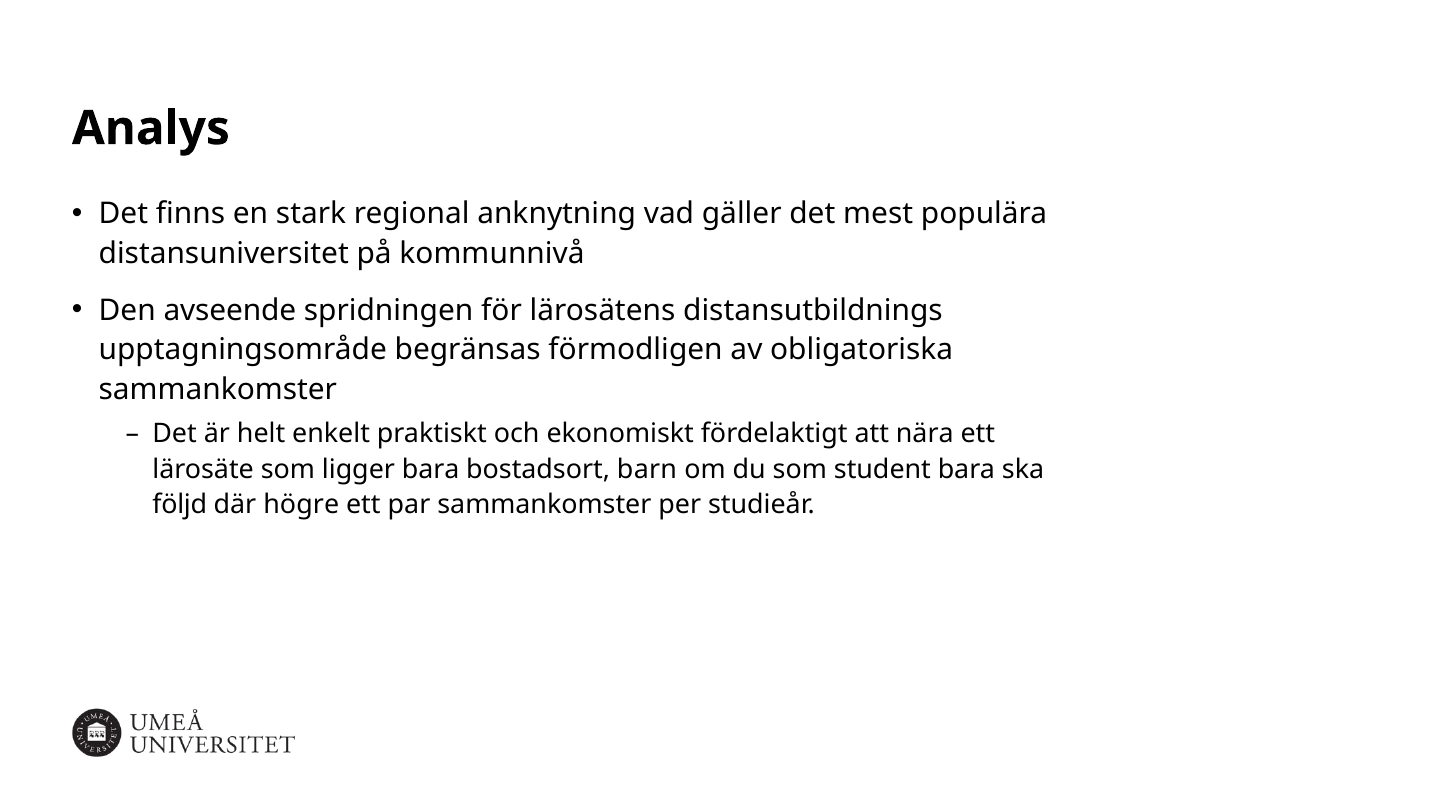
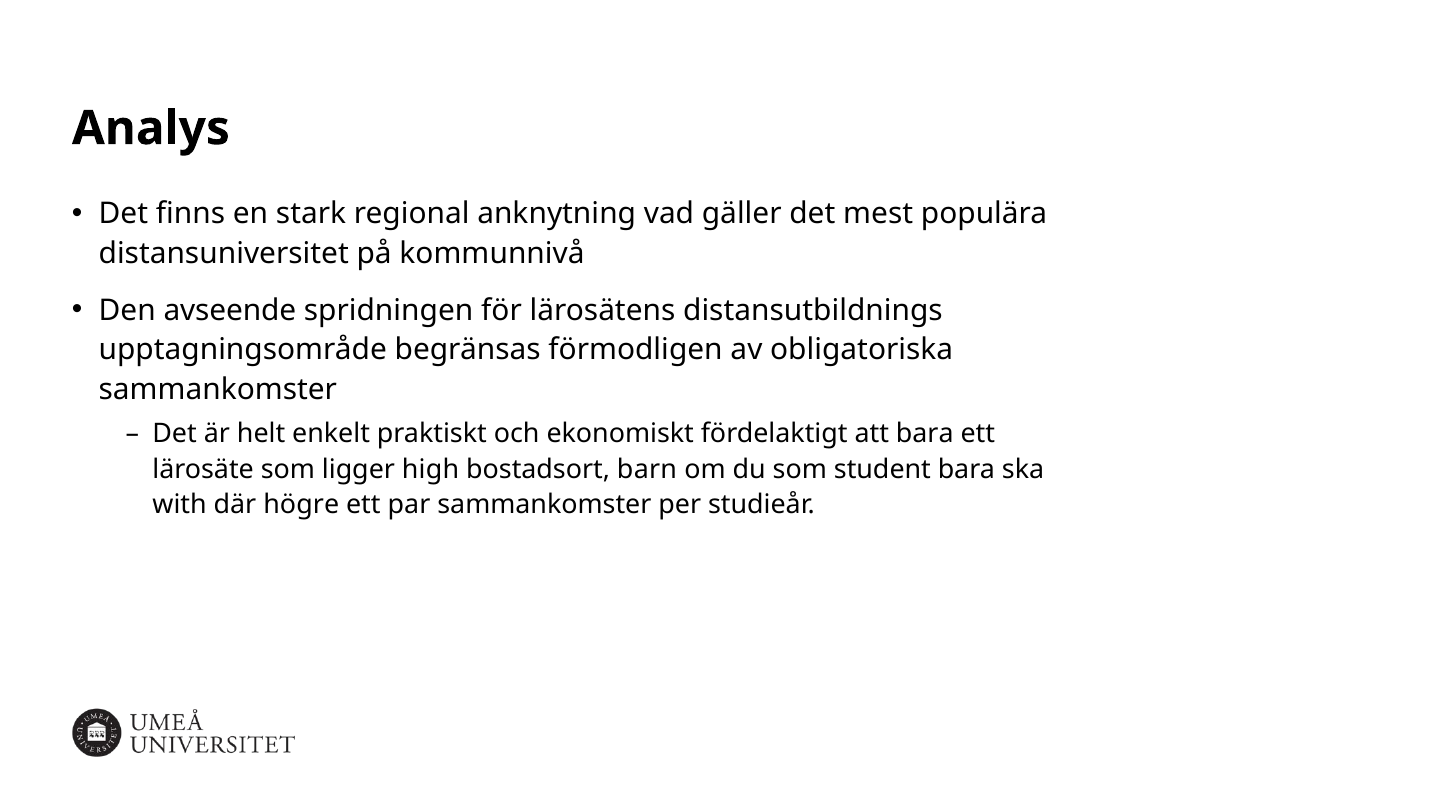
att nära: nära -> bara
ligger bara: bara -> high
följd: följd -> with
